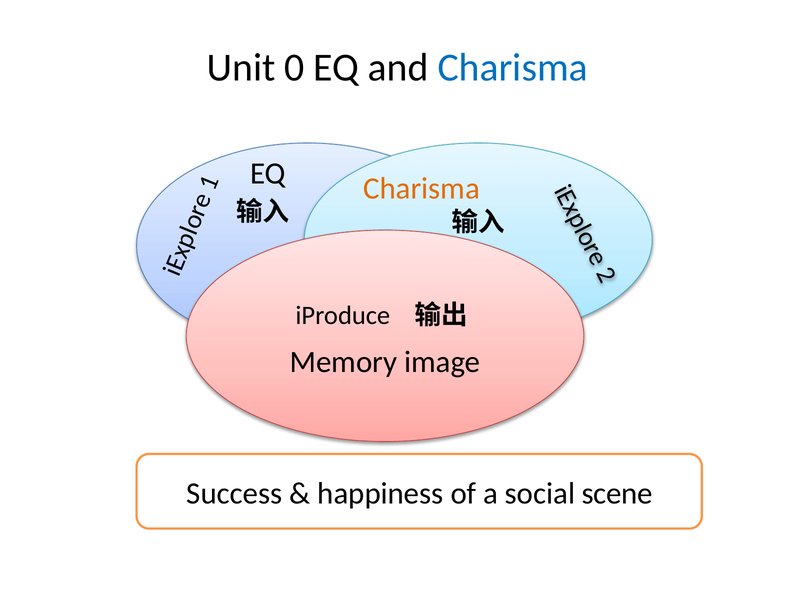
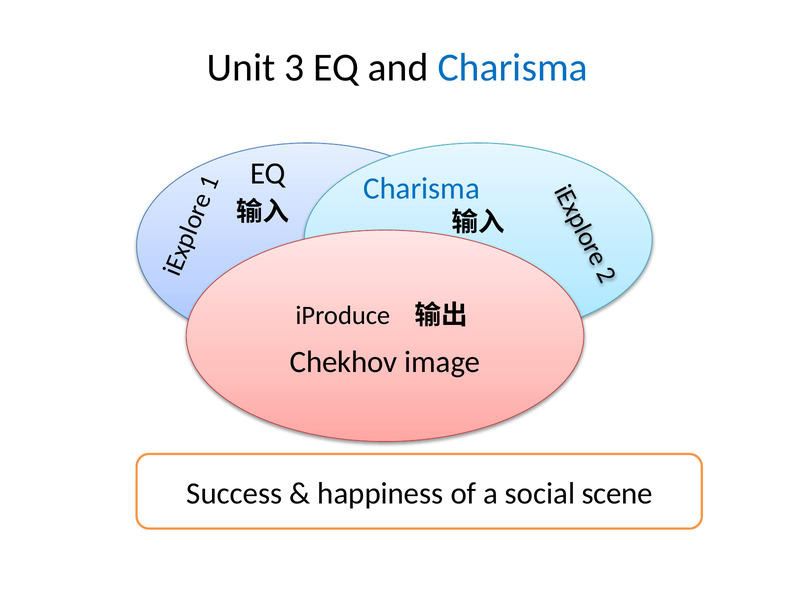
0: 0 -> 3
Charisma at (421, 188) colour: orange -> blue
Memory: Memory -> Chekhov
